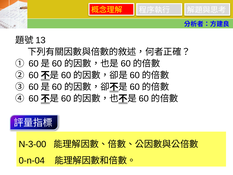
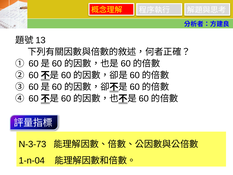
N-3-00: N-3-00 -> N-3-73
0-n-04: 0-n-04 -> 1-n-04
